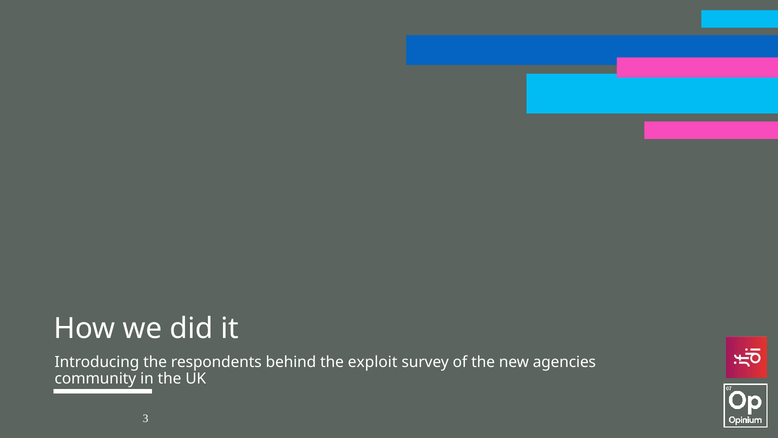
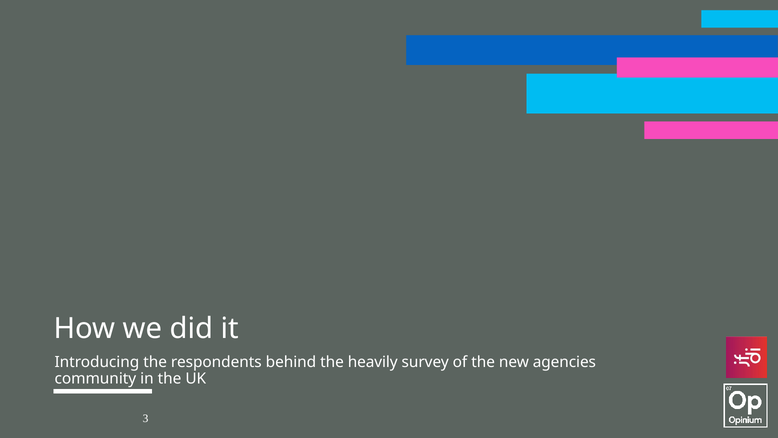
exploit: exploit -> heavily
